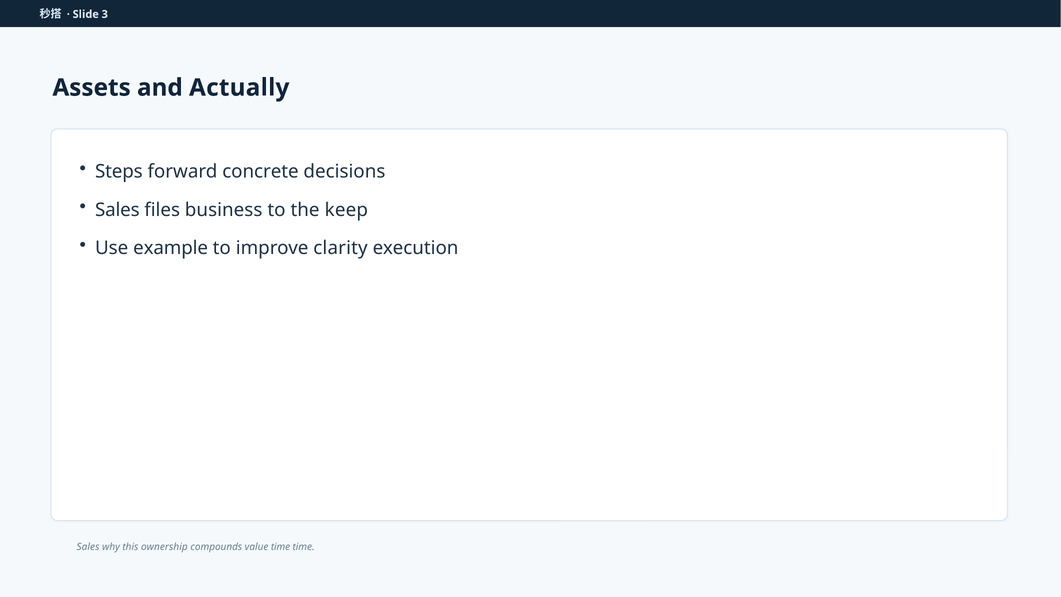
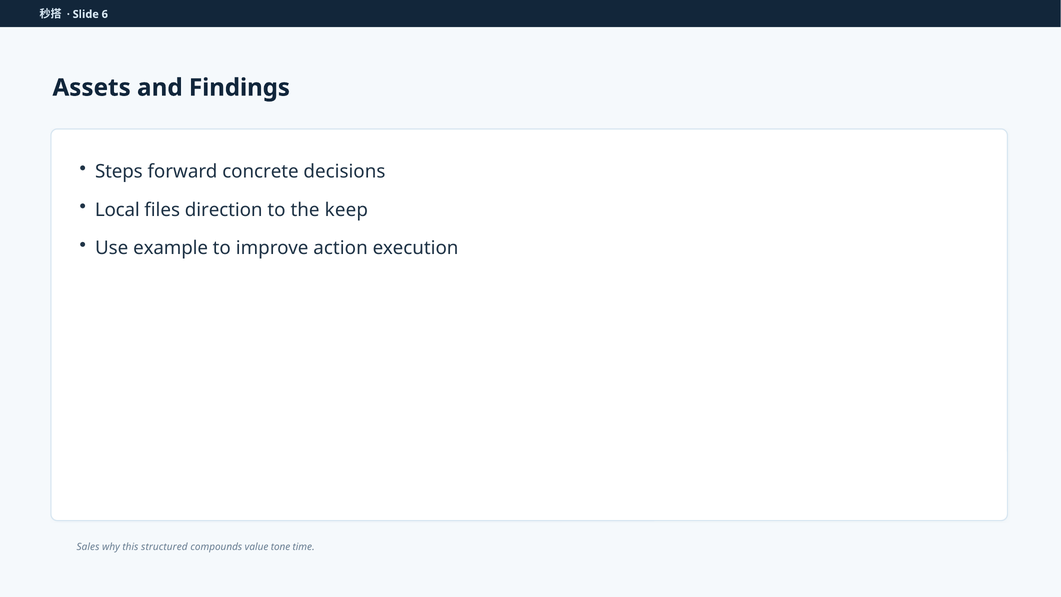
3: 3 -> 6
Actually: Actually -> Findings
Sales at (117, 210): Sales -> Local
business: business -> direction
clarity: clarity -> action
ownership: ownership -> structured
value time: time -> tone
